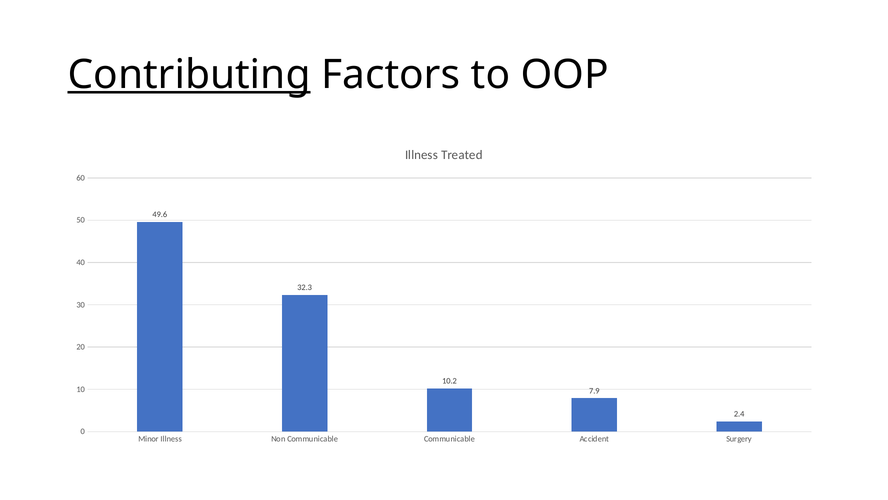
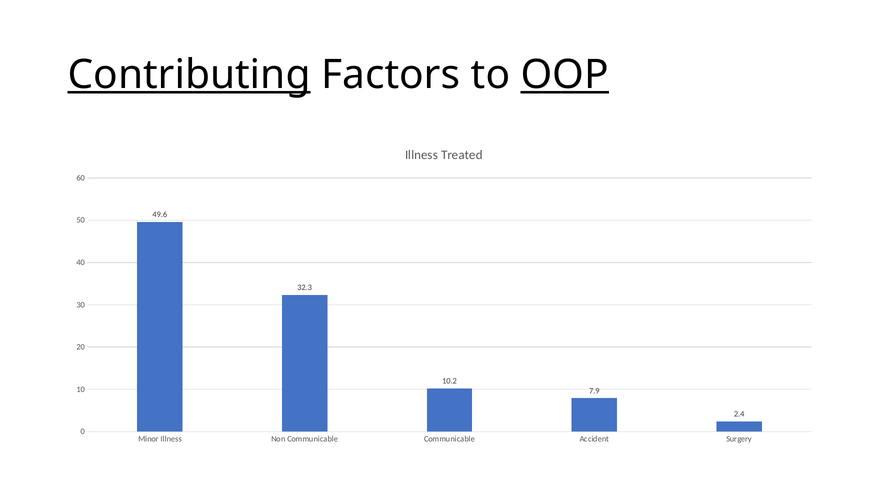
OOP underline: none -> present
